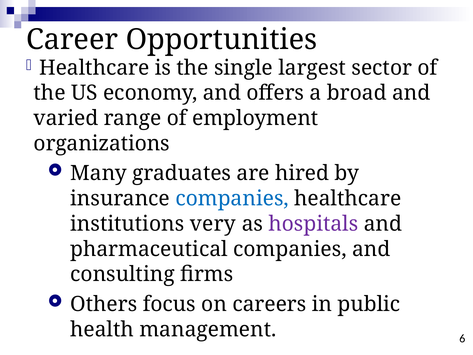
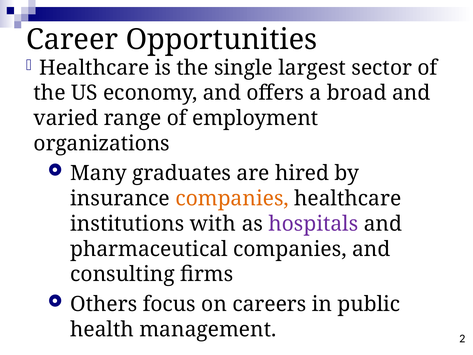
companies at (232, 198) colour: blue -> orange
very: very -> with
6: 6 -> 2
